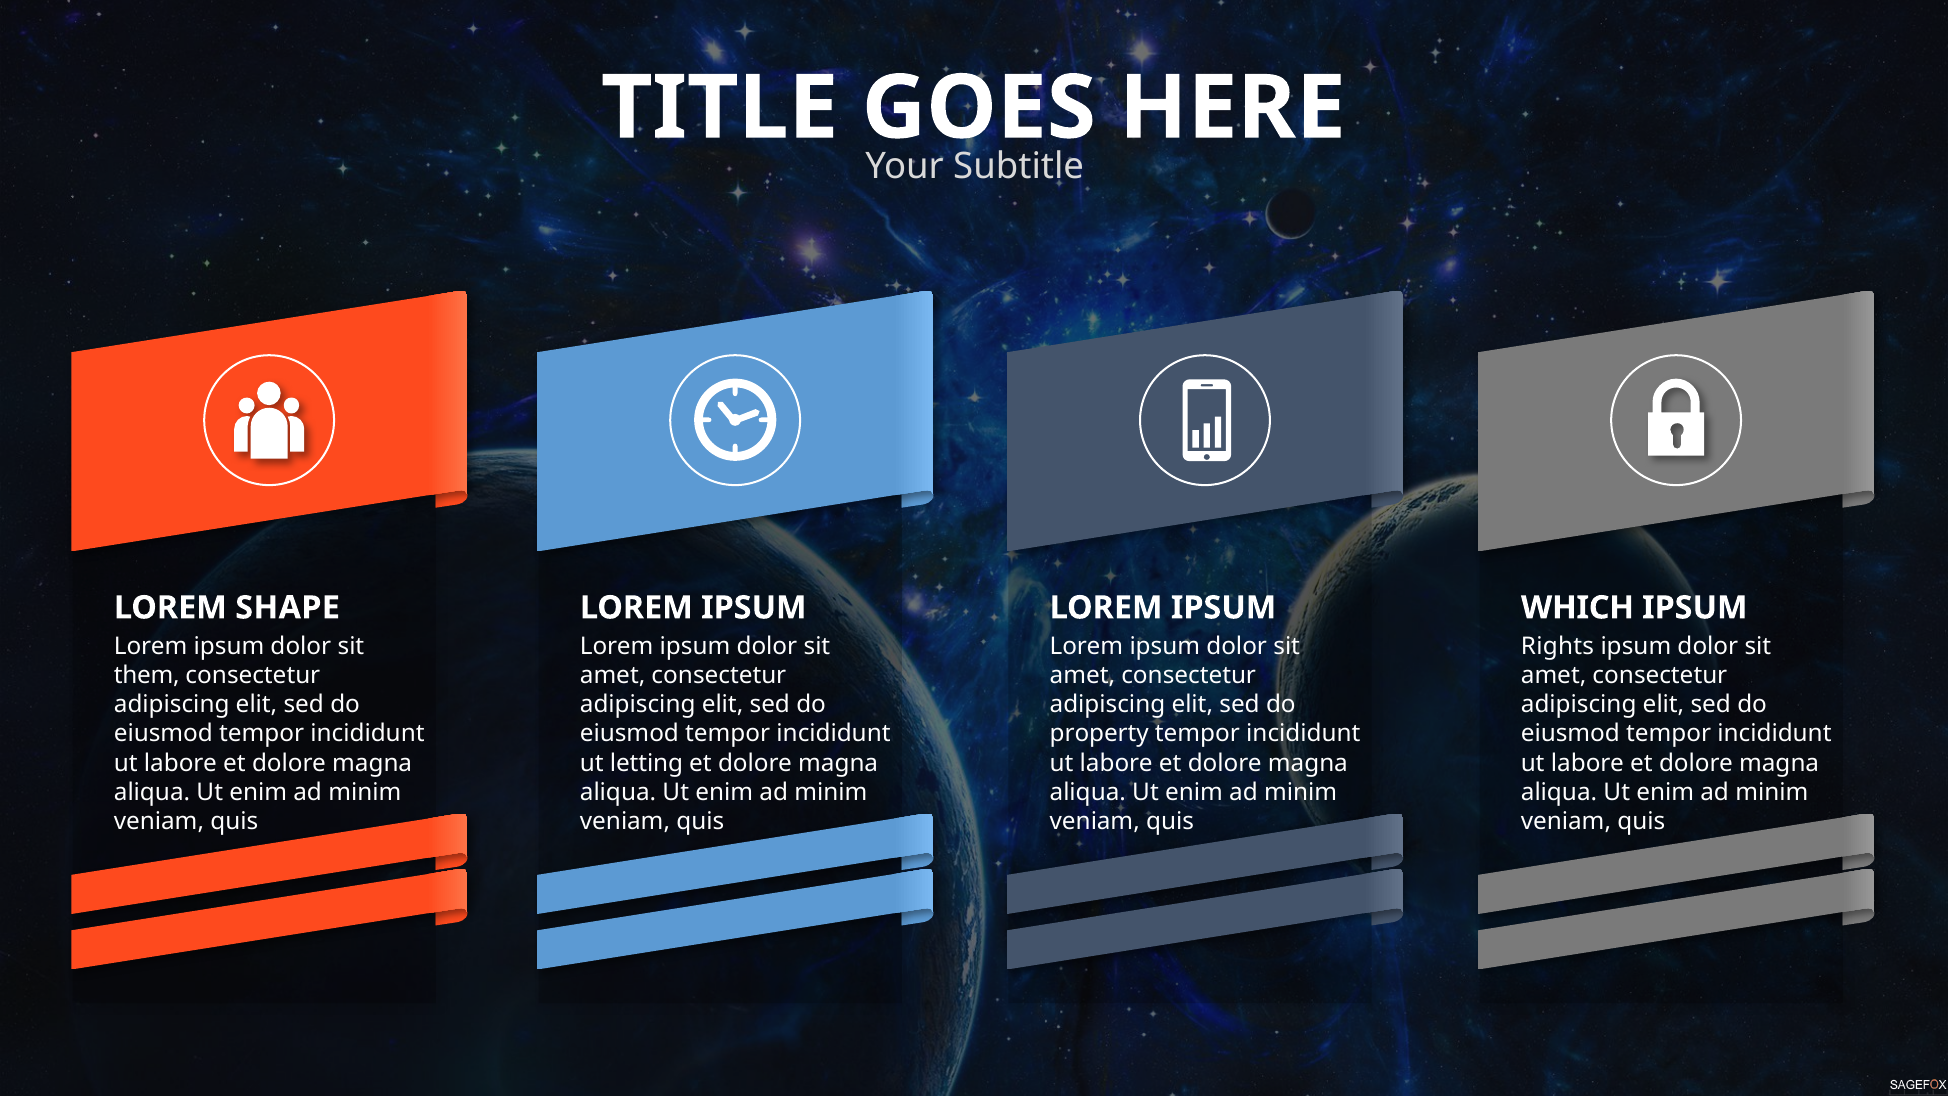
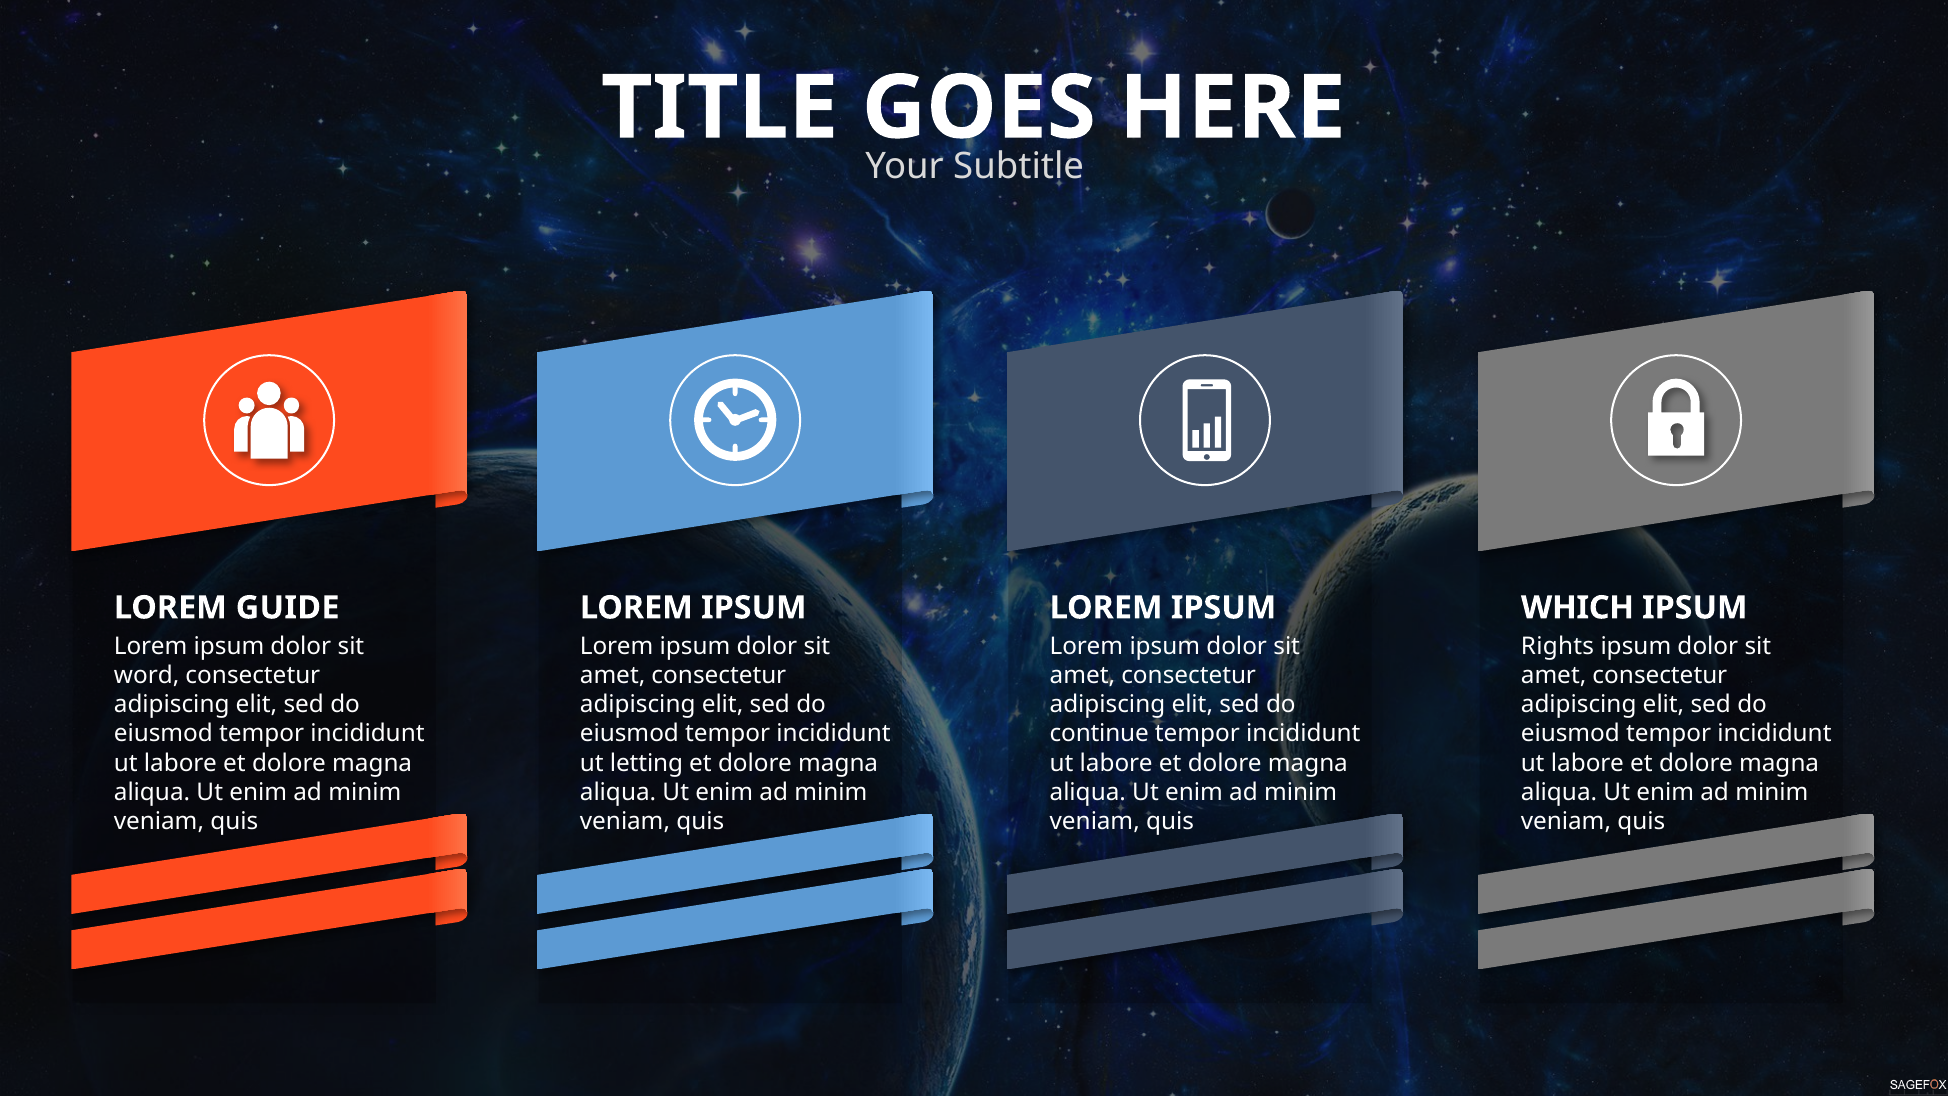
SHAPE: SHAPE -> GUIDE
them: them -> word
property: property -> continue
